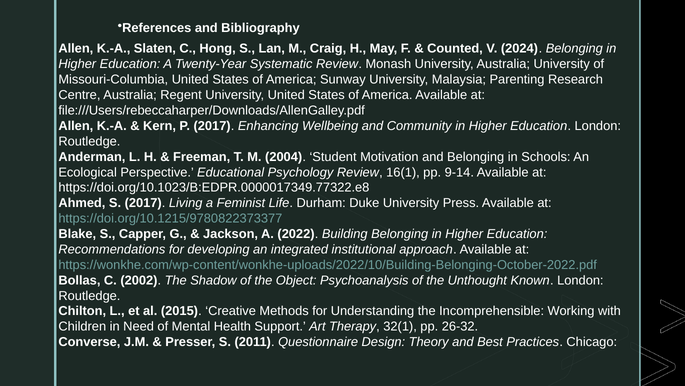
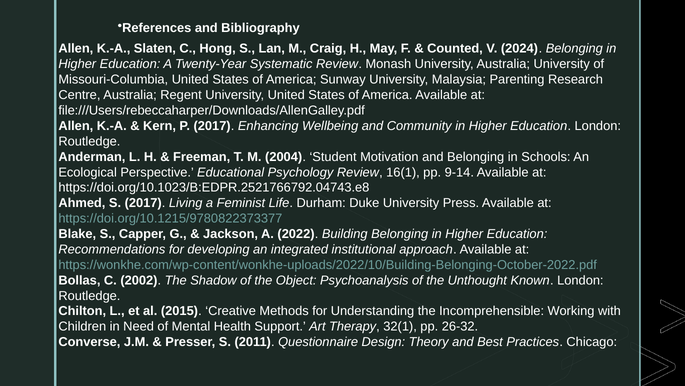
https://doi.org/10.1023/B:EDPR.0000017349.77322.e8: https://doi.org/10.1023/B:EDPR.0000017349.77322.e8 -> https://doi.org/10.1023/B:EDPR.2521766792.04743.e8
